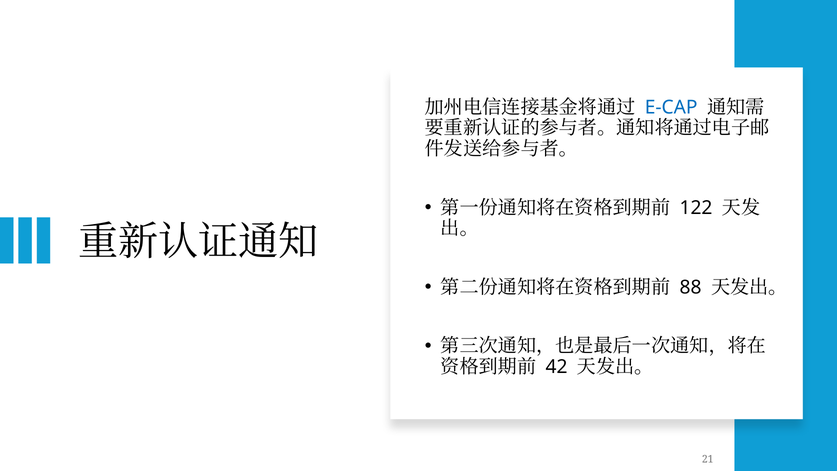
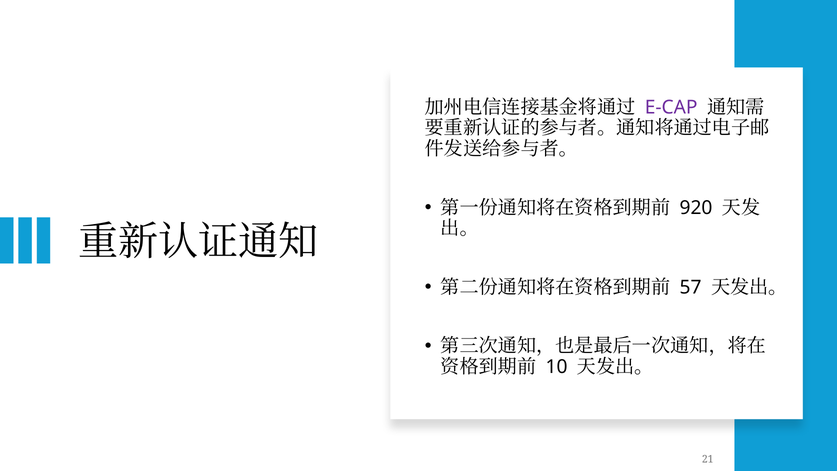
E-CAP colour: blue -> purple
122: 122 -> 920
88: 88 -> 57
42: 42 -> 10
